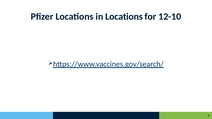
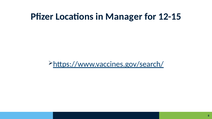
in Locations: Locations -> Manager
12-10: 12-10 -> 12-15
